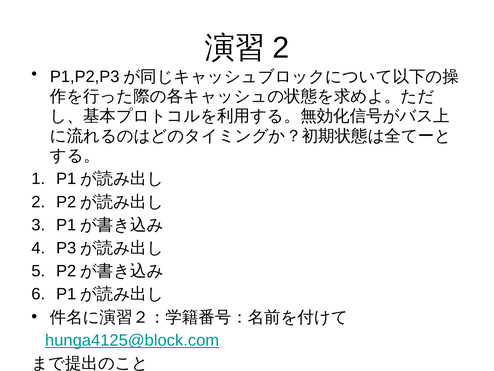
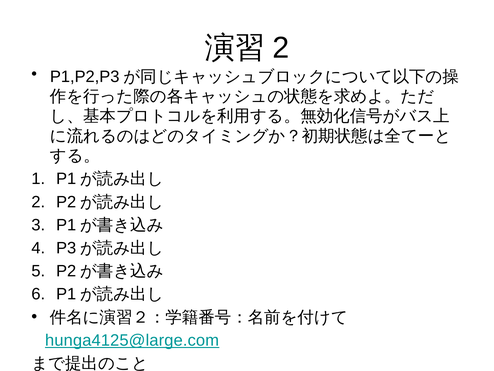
hunga4125@block.com: hunga4125@block.com -> hunga4125@large.com
